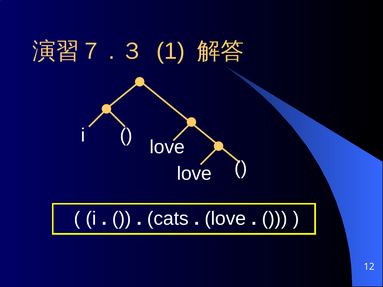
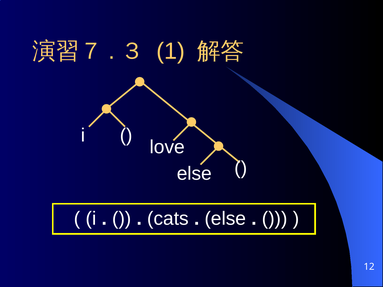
love at (194, 174): love -> else
love at (225, 219): love -> else
